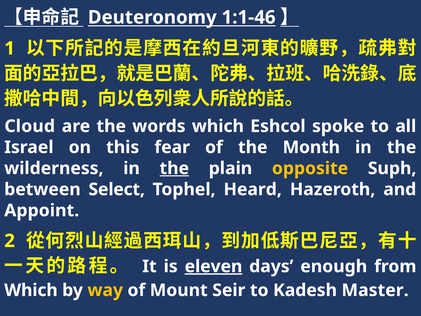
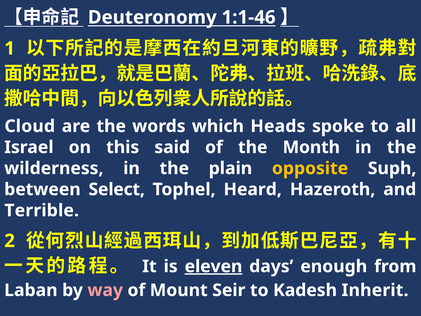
Eshcol: Eshcol -> Heads
fear: fear -> said
the at (174, 168) underline: present -> none
Appoint: Appoint -> Terrible
Which at (31, 290): Which -> Laban
way colour: yellow -> pink
Master: Master -> Inherit
